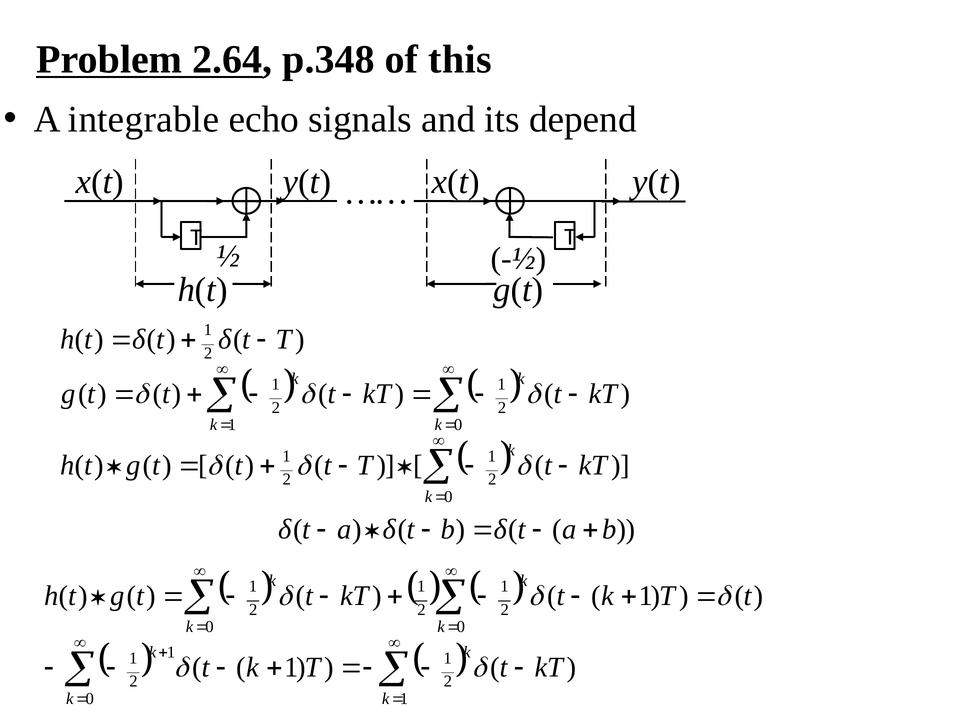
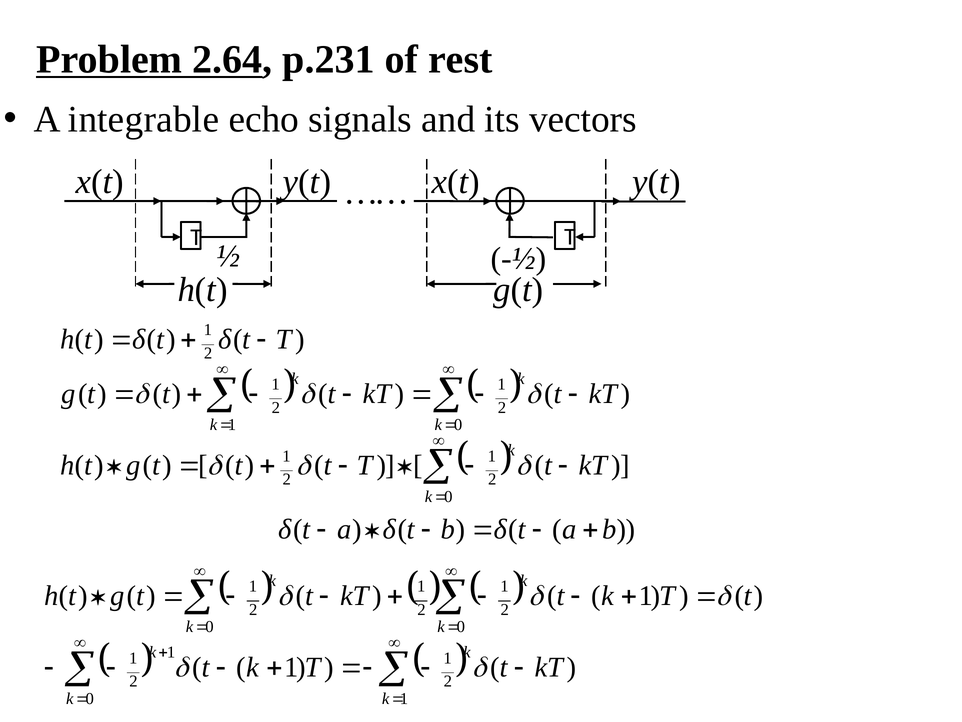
p.348: p.348 -> p.231
this: this -> rest
depend: depend -> vectors
